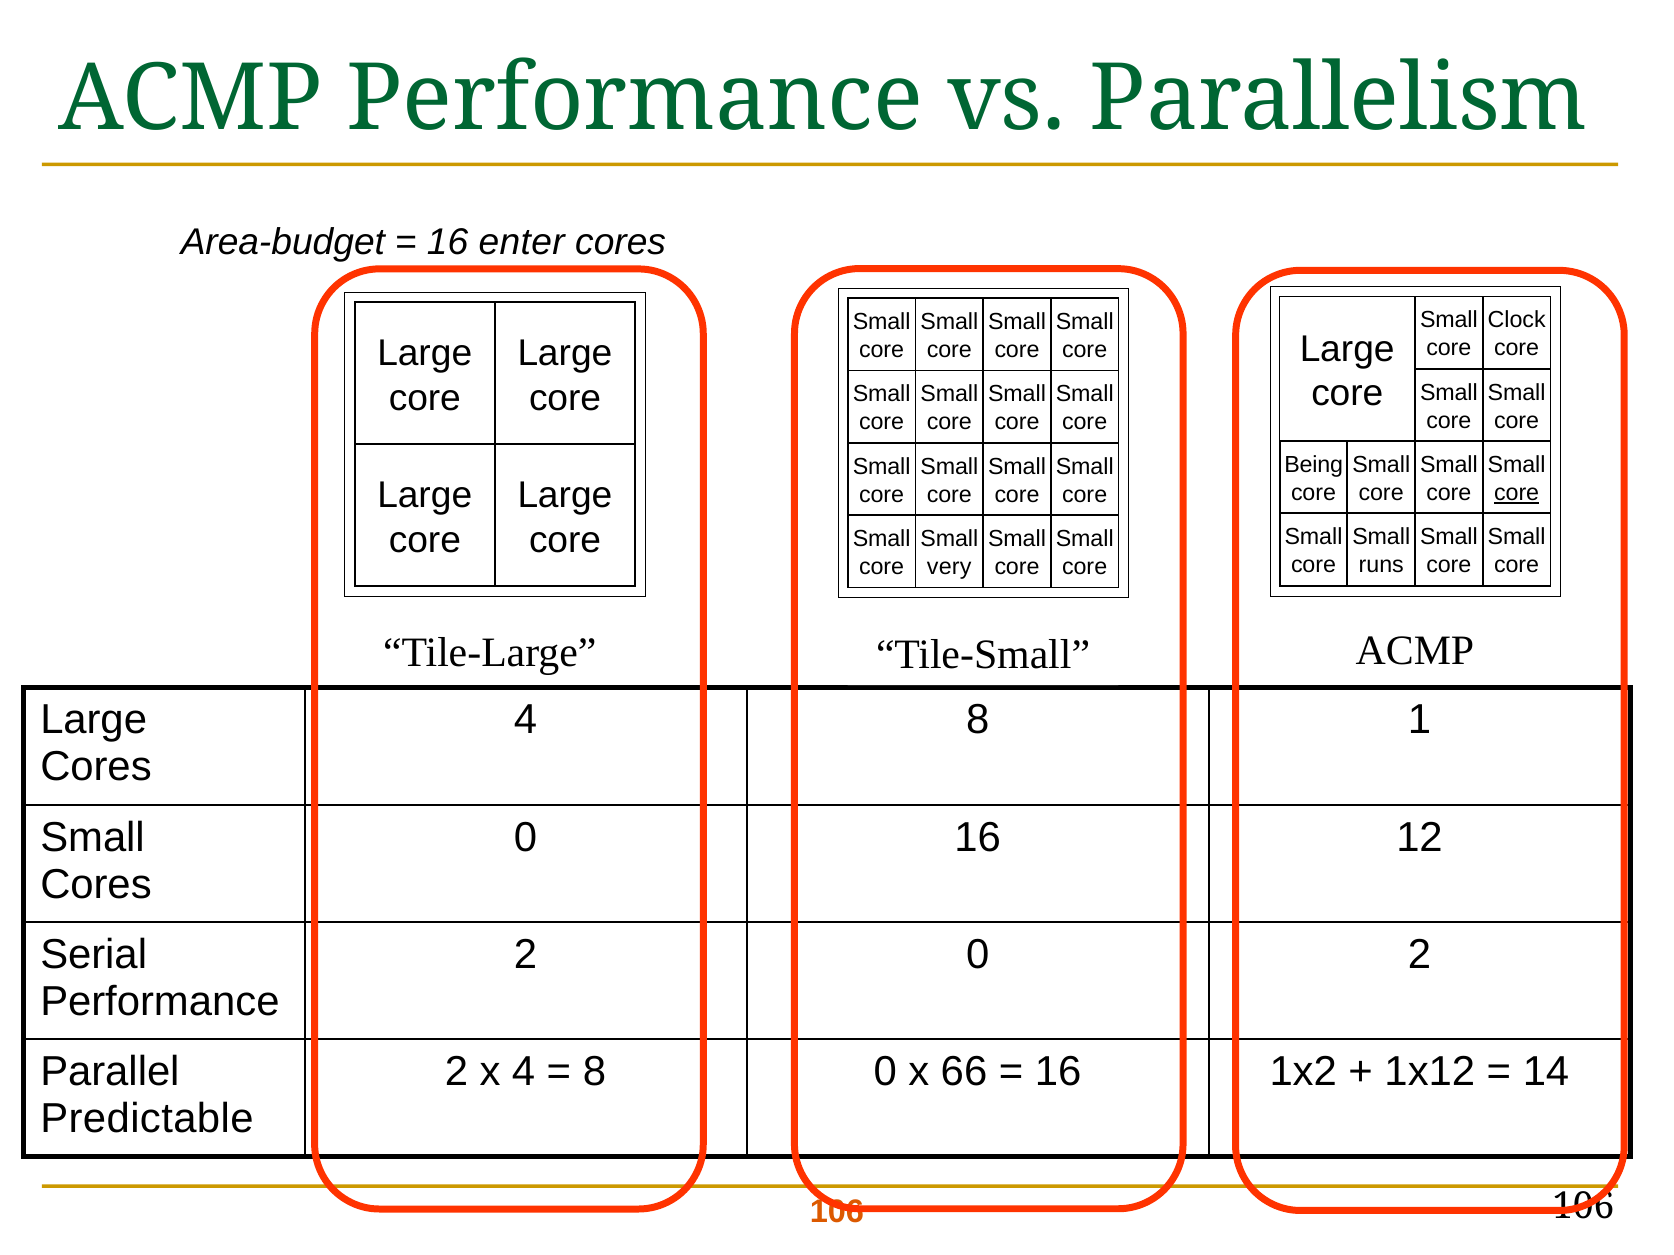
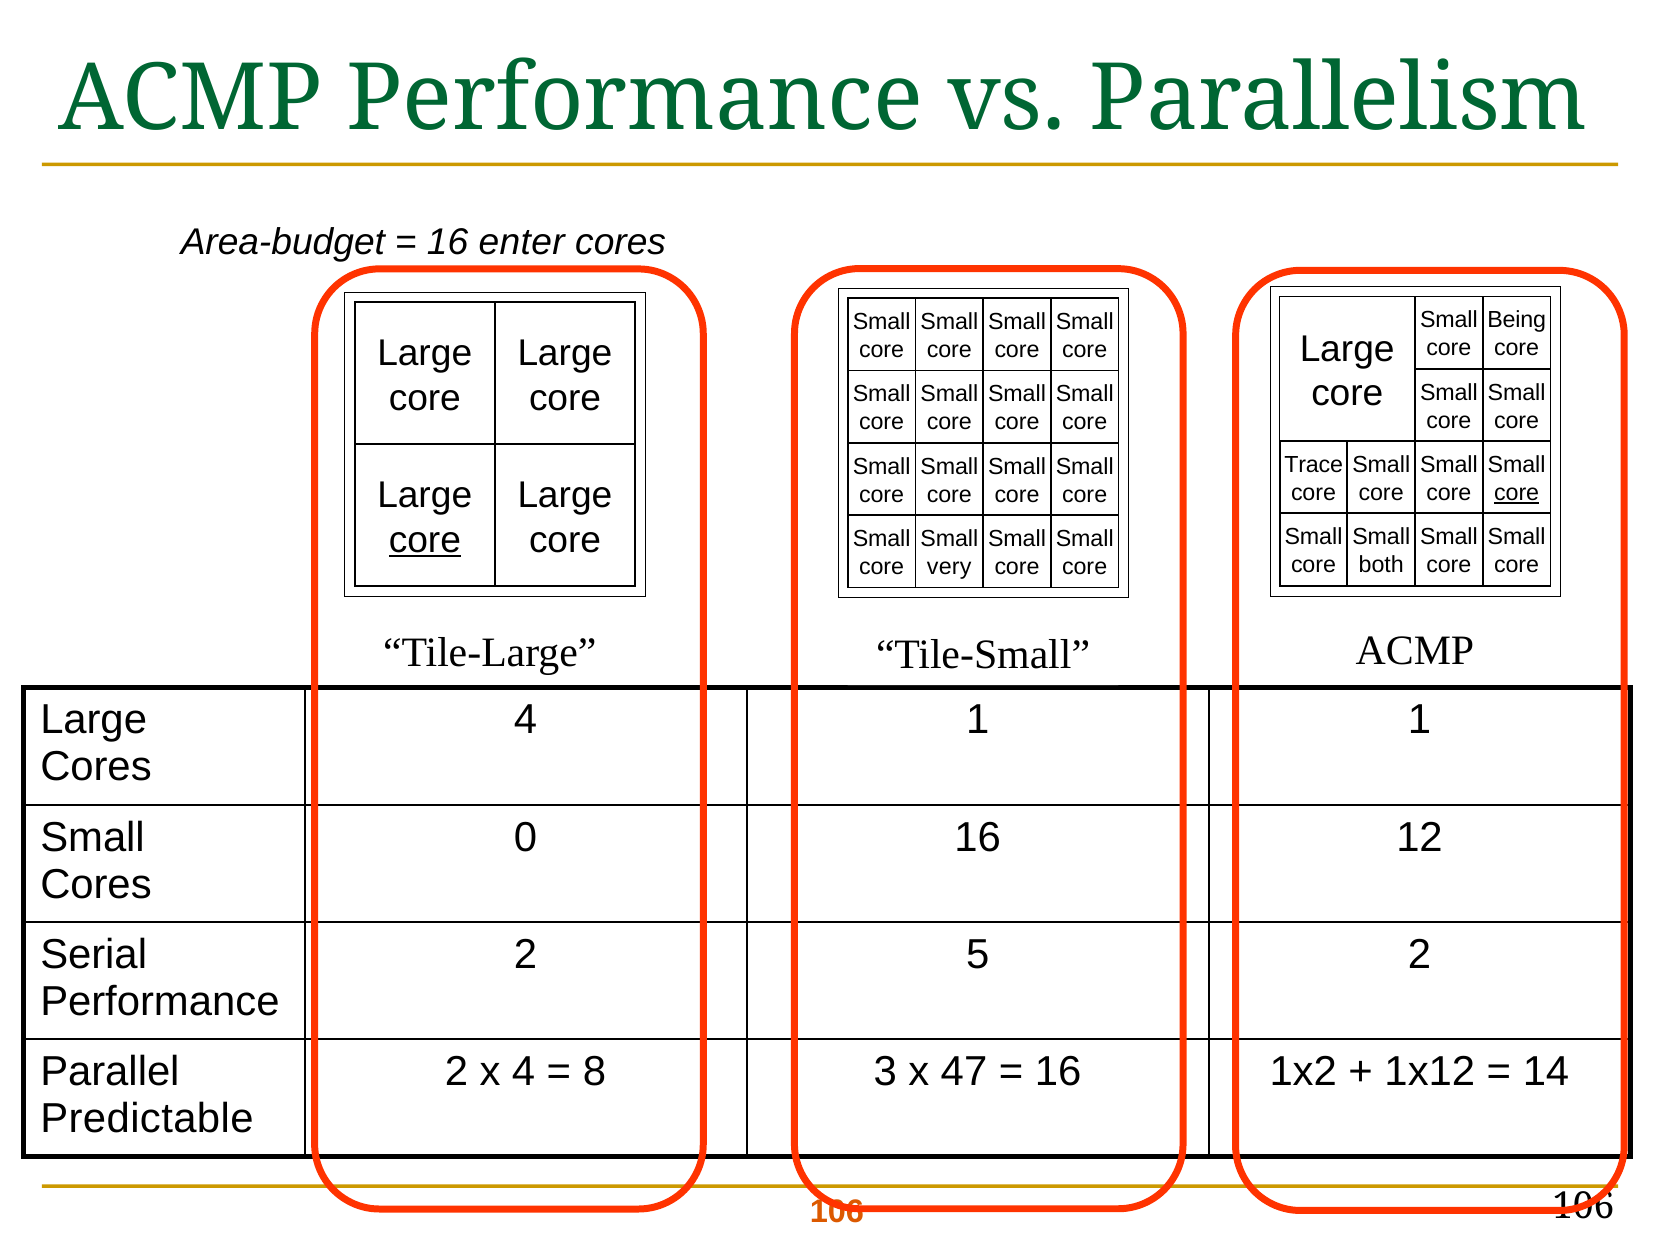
Clock: Clock -> Being
Being: Being -> Trace
core at (425, 540) underline: none -> present
runs: runs -> both
4 8: 8 -> 1
2 0: 0 -> 5
8 0: 0 -> 3
66: 66 -> 47
